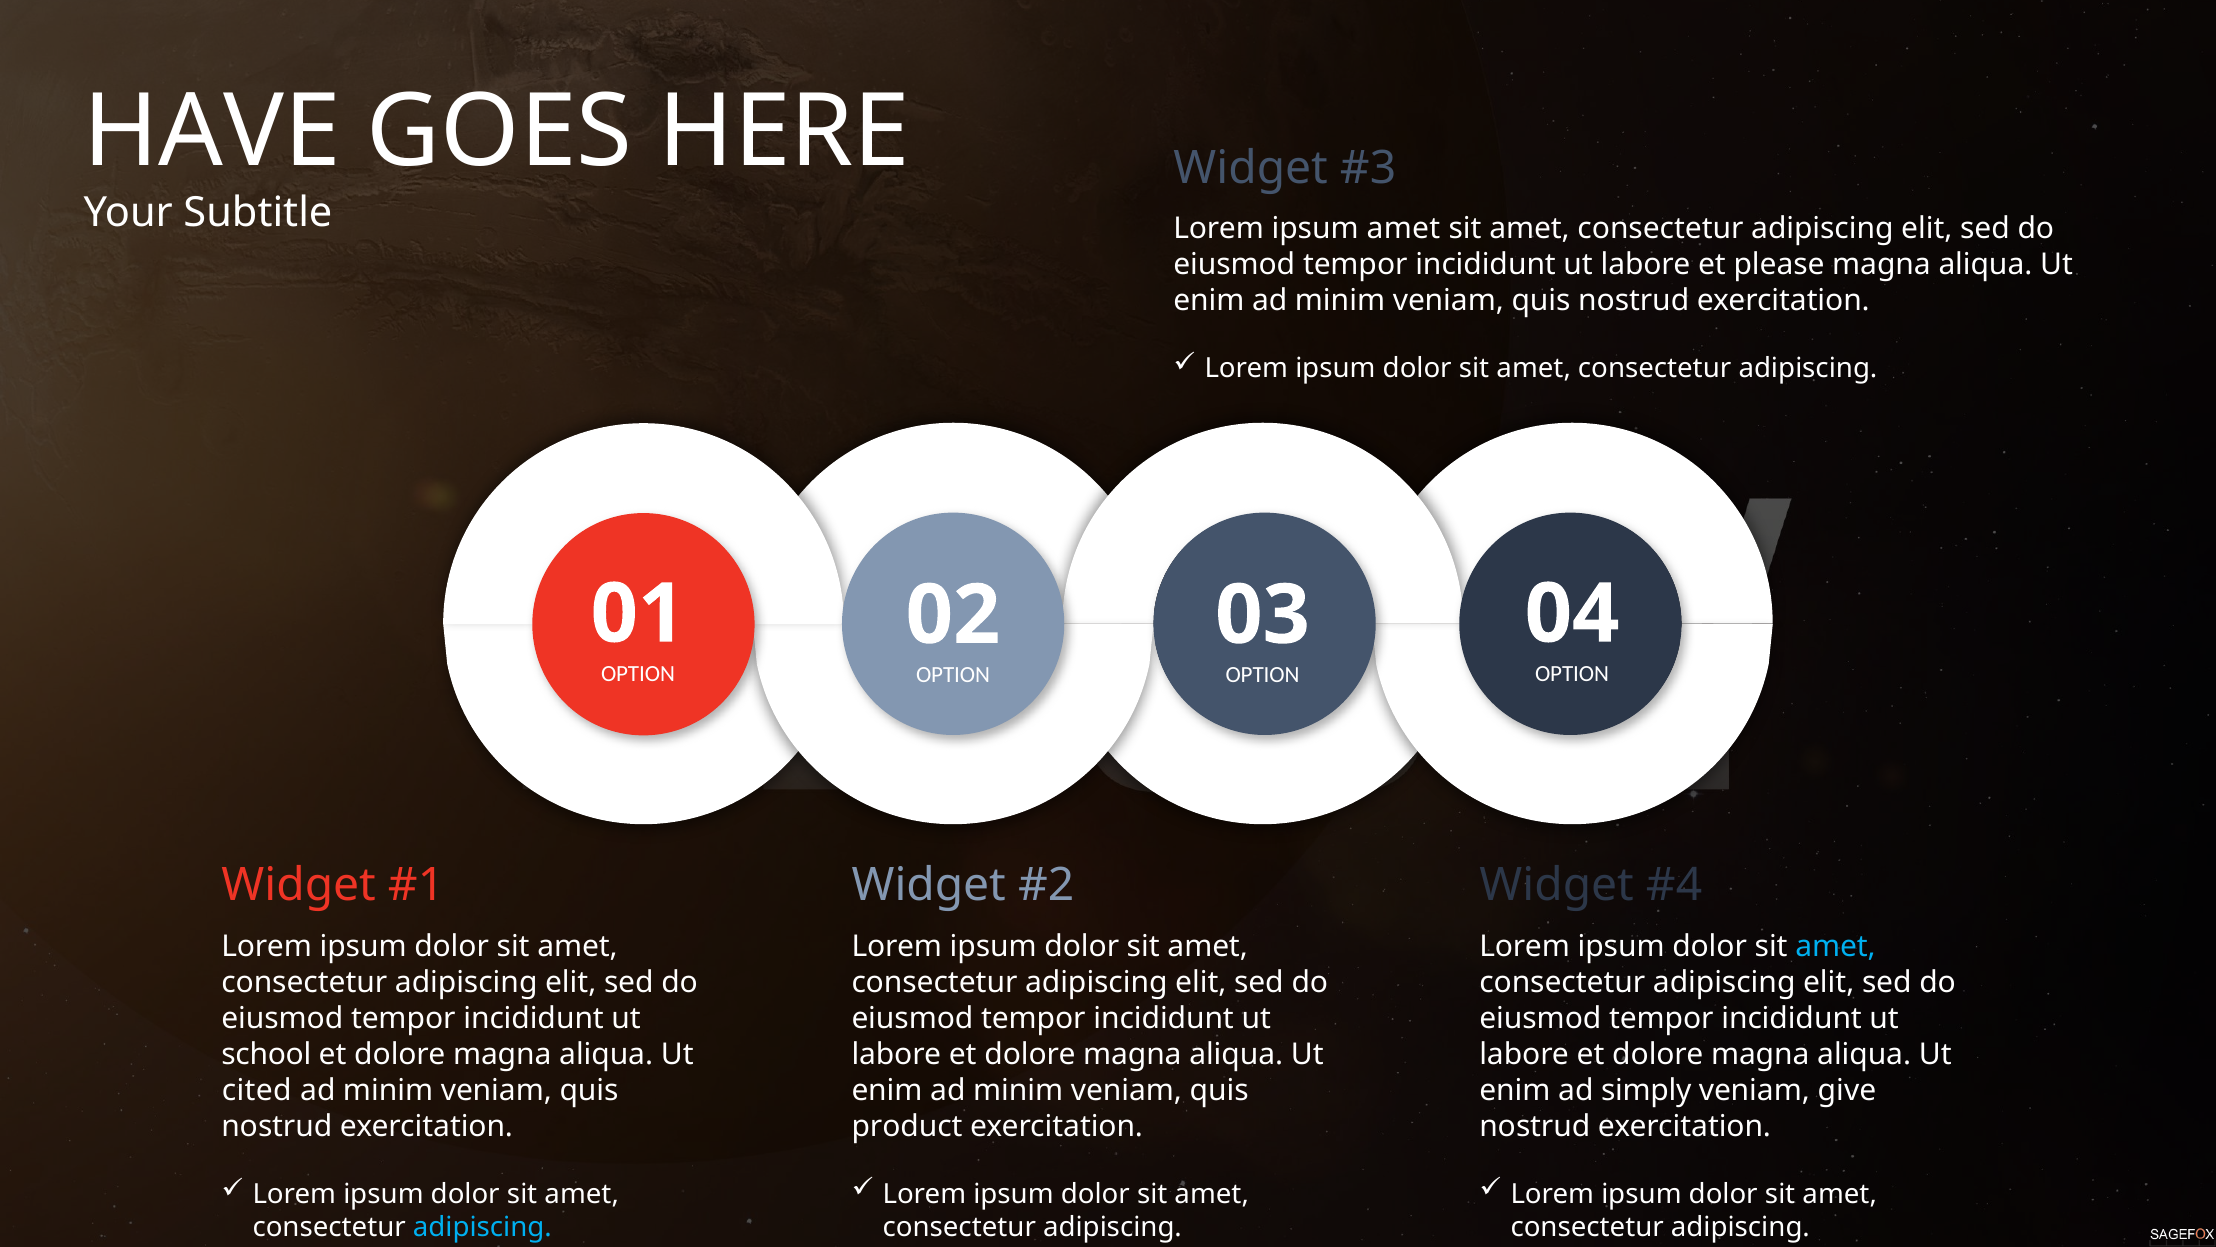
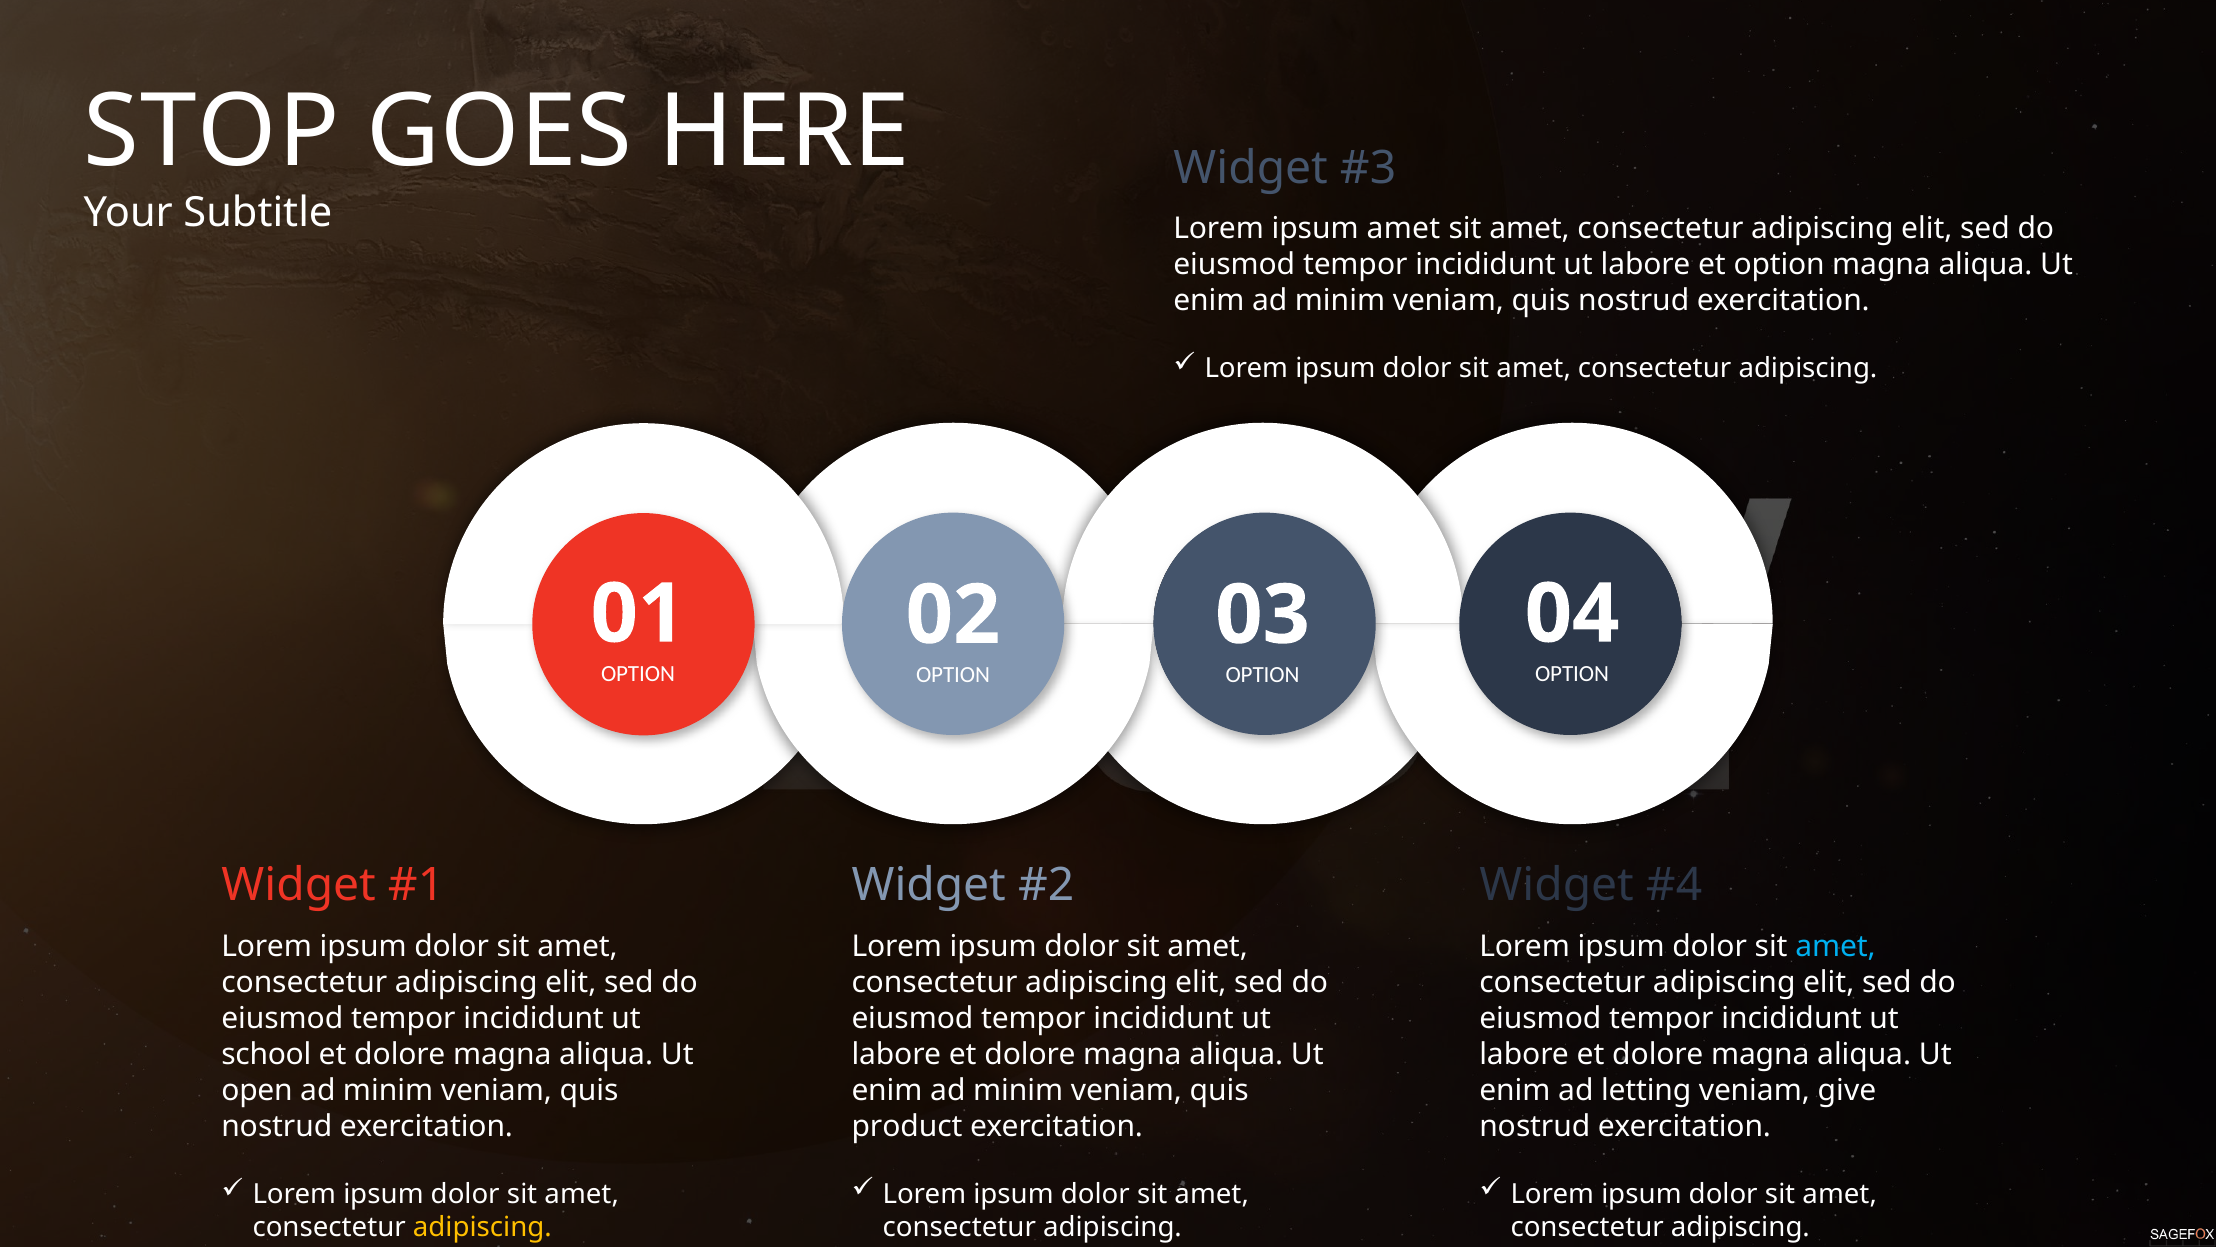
HAVE: HAVE -> STOP
et please: please -> option
simply: simply -> letting
cited: cited -> open
adipiscing at (482, 1227) colour: light blue -> yellow
